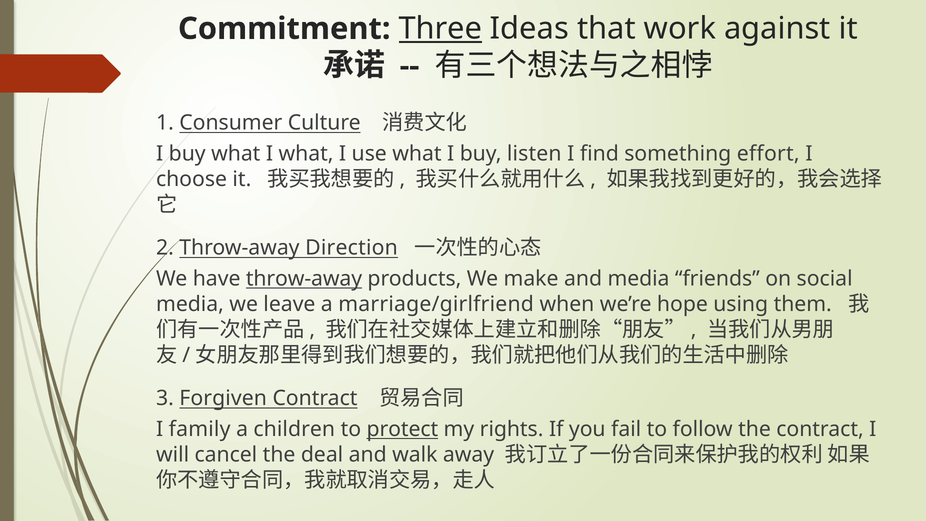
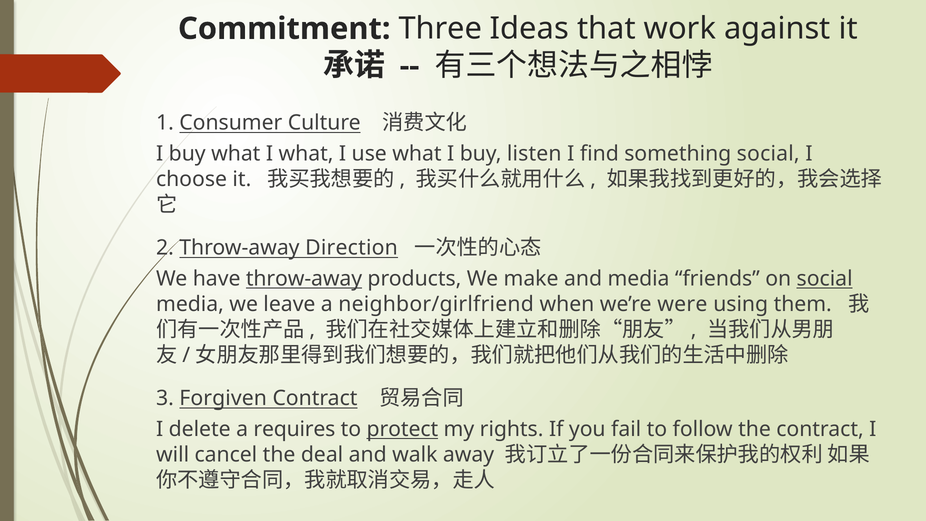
Three underline: present -> none
something effort: effort -> social
social at (825, 279) underline: none -> present
marriage/girlfriend: marriage/girlfriend -> neighbor/girlfriend
hope: hope -> were
family: family -> delete
children: children -> requires
